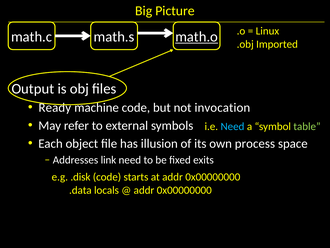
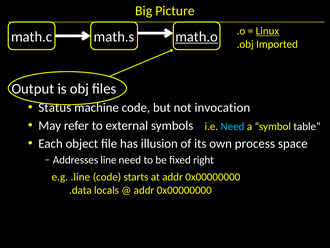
Linux underline: none -> present
Ready: Ready -> Status
table colour: light green -> white
link: link -> line
exits: exits -> right
.disk: .disk -> .line
